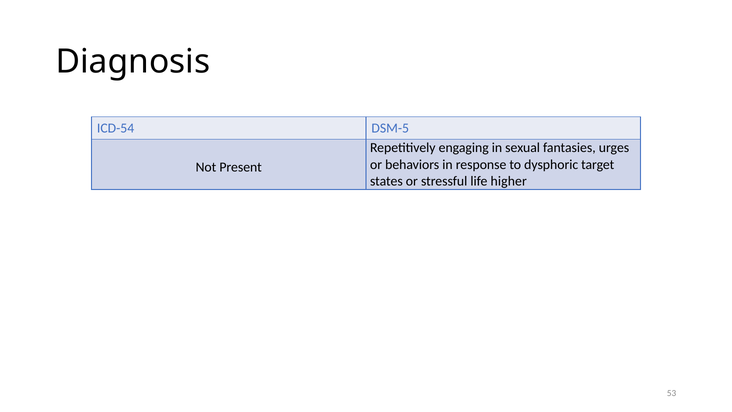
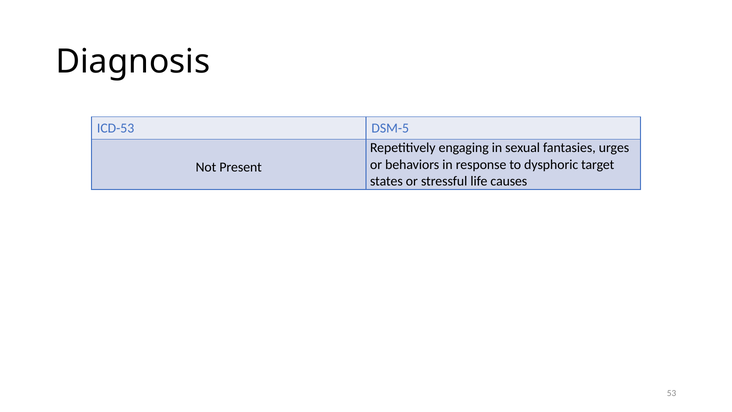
ICD-54: ICD-54 -> ICD-53
higher: higher -> causes
